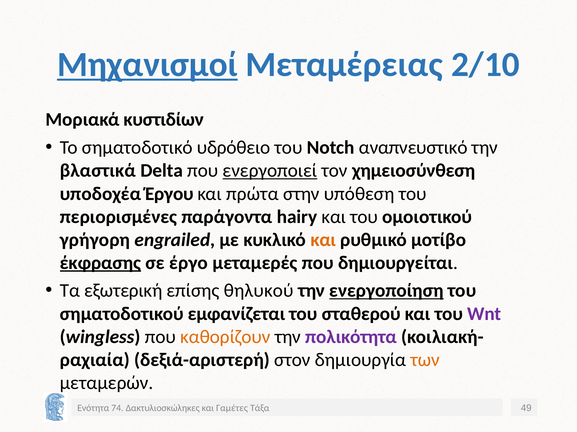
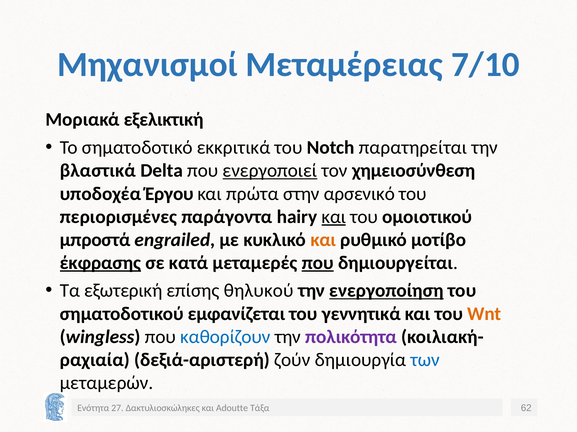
Μηχανισμοί underline: present -> none
2/10: 2/10 -> 7/10
κυστιδίων: κυστιδίων -> εξελικτική
υδρόθειο: υδρόθειο -> εκκριτικά
αναπνευστικό: αναπνευστικό -> παρατηρείται
υπόθεση: υπόθεση -> αρσενικό
και at (334, 217) underline: none -> present
γρήγορη: γρήγορη -> μπροστά
έργο: έργο -> κατά
που at (318, 263) underline: none -> present
σταθερού: σταθερού -> γεννητικά
Wnt colour: purple -> orange
καθορίζουν colour: orange -> blue
στον: στον -> ζούν
των colour: orange -> blue
74: 74 -> 27
Γαμέτες: Γαμέτες -> Adoutte
49: 49 -> 62
